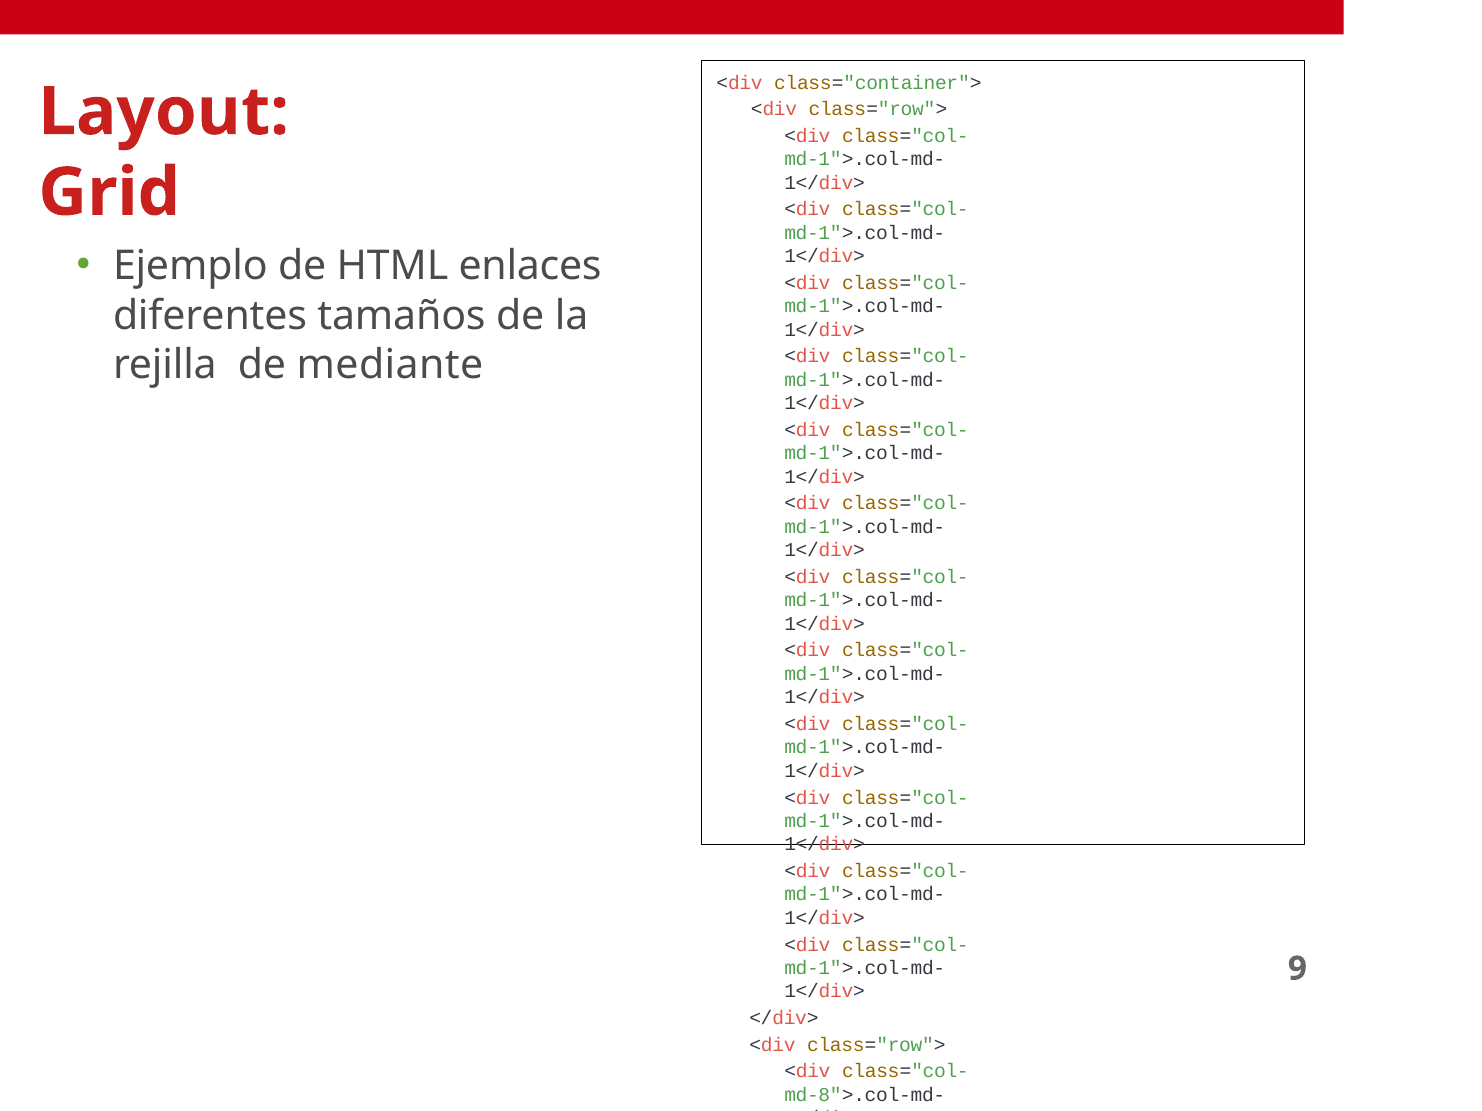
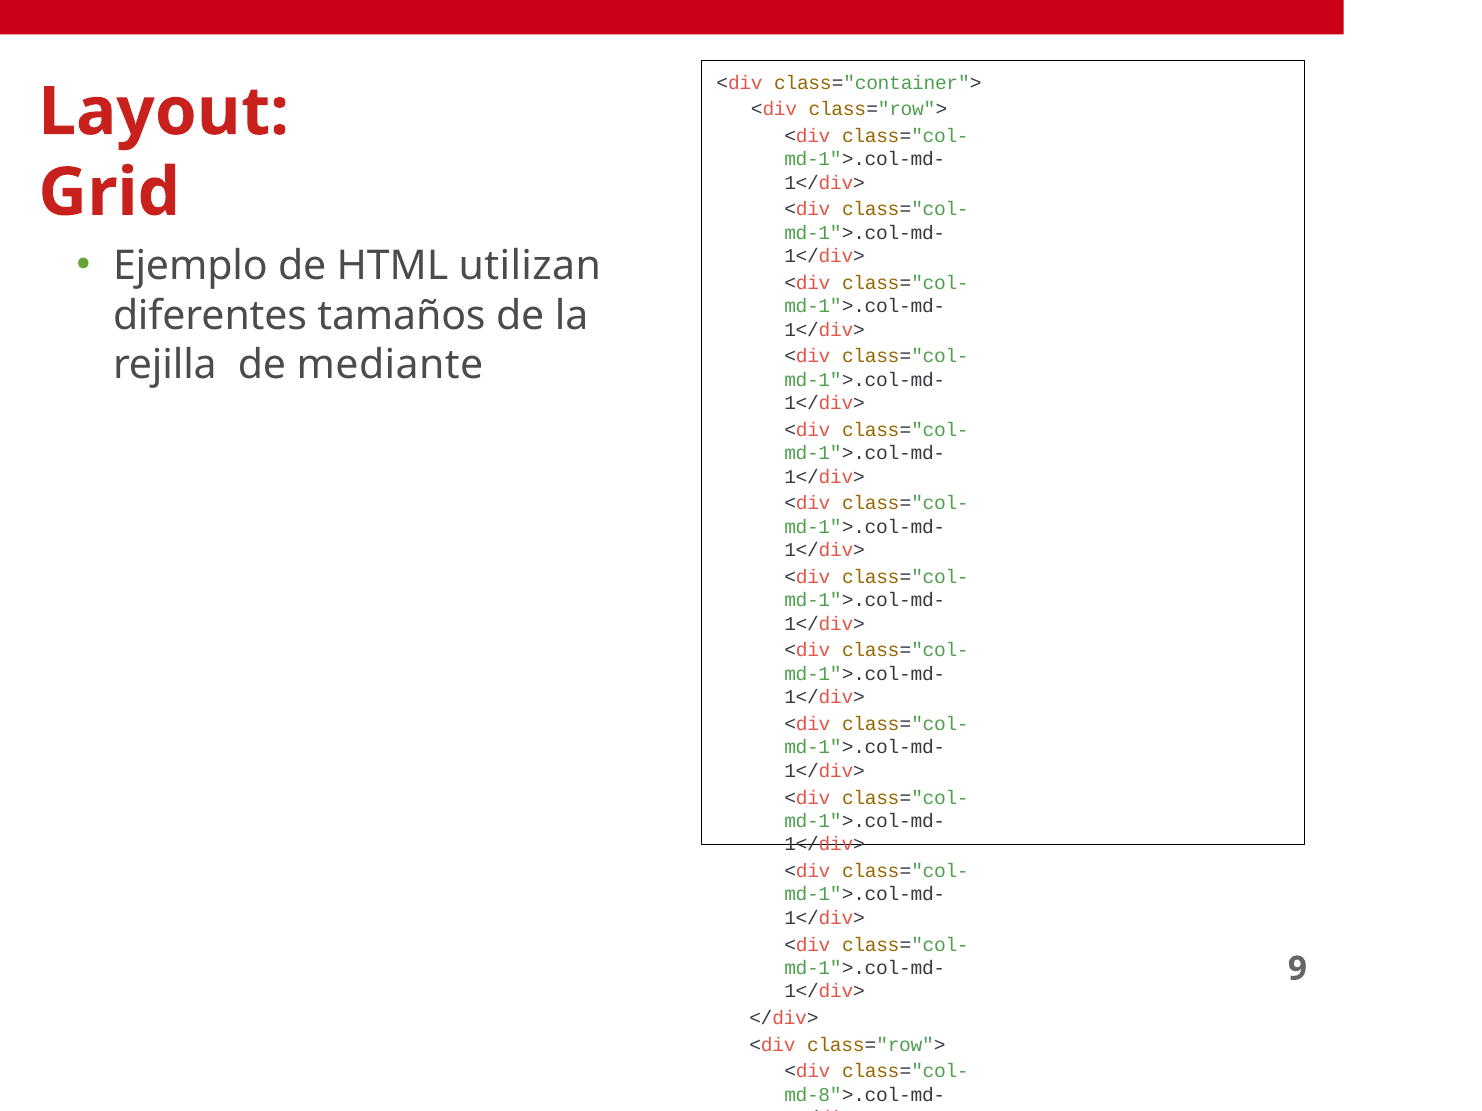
enlaces: enlaces -> utilizan
